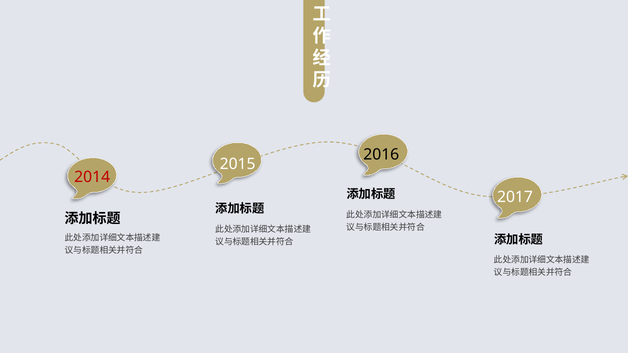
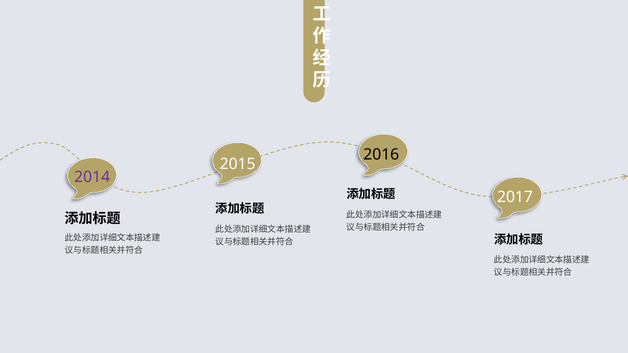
2014 colour: red -> purple
